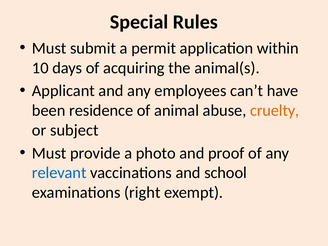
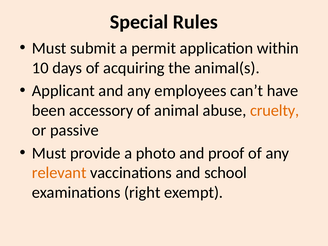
residence: residence -> accessory
subject: subject -> passive
relevant colour: blue -> orange
